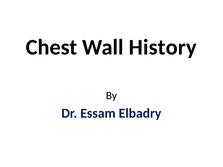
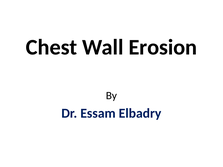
History: History -> Erosion
